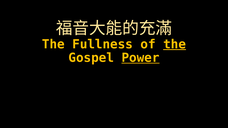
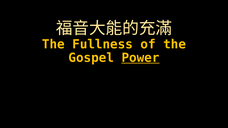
the at (175, 44) underline: present -> none
